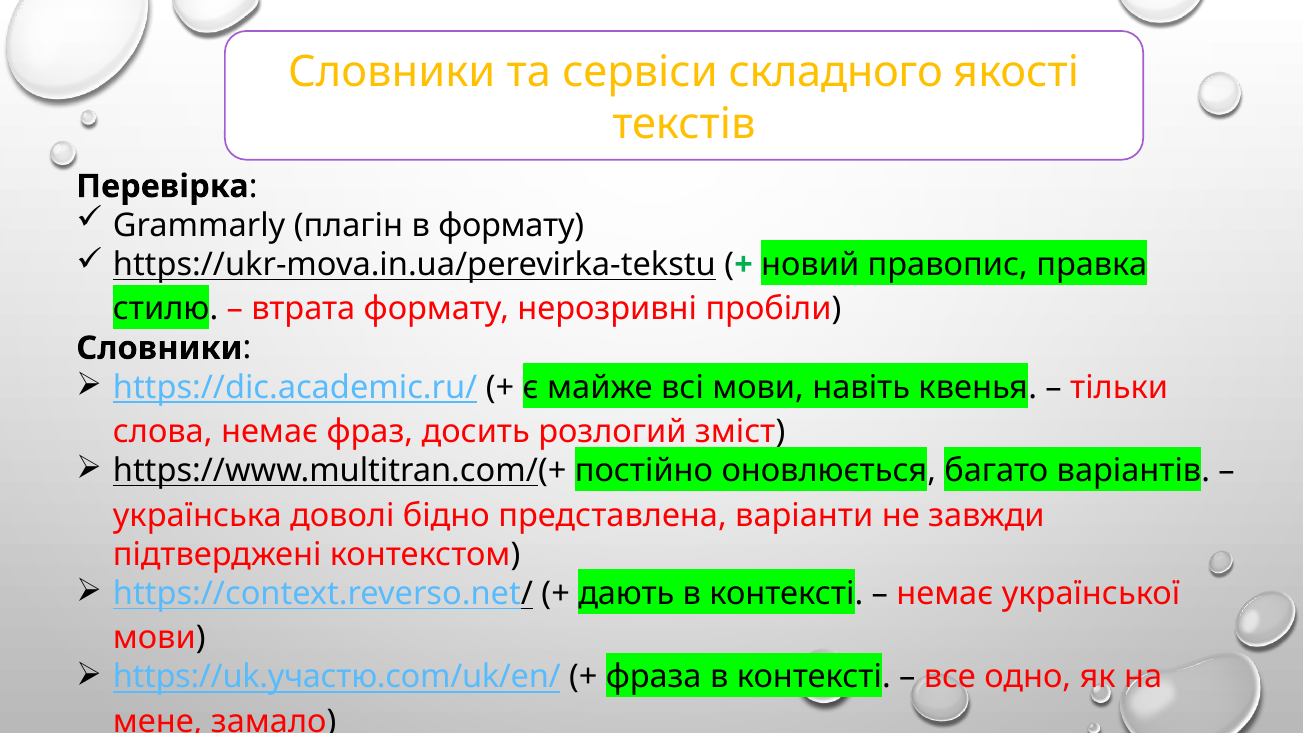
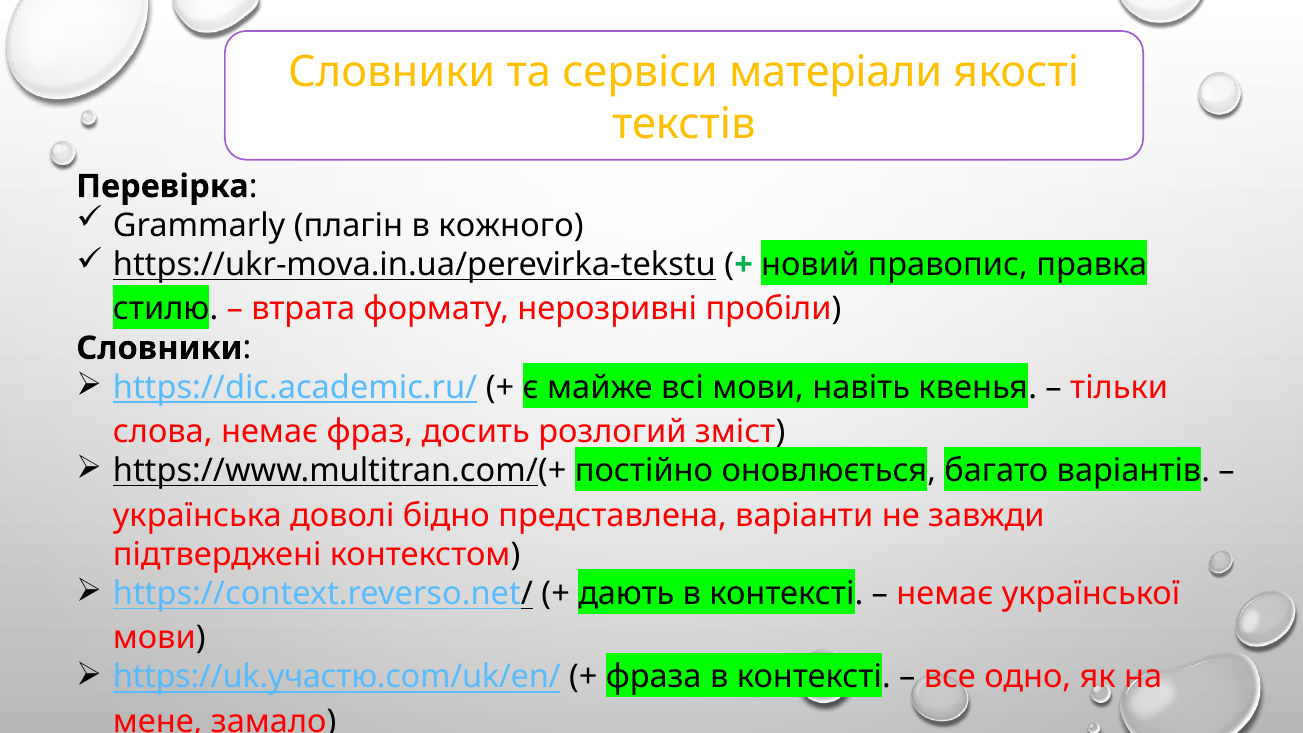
складного: складного -> матеріали
в формату: формату -> кожного
